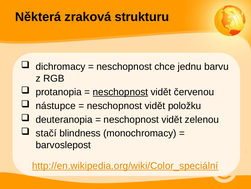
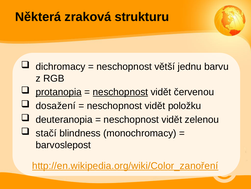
chce: chce -> větší
protanopia underline: none -> present
nástupce: nástupce -> dosažení
http://en.wikipedia.org/wiki/Color_speciální: http://en.wikipedia.org/wiki/Color_speciální -> http://en.wikipedia.org/wiki/Color_zanoření
